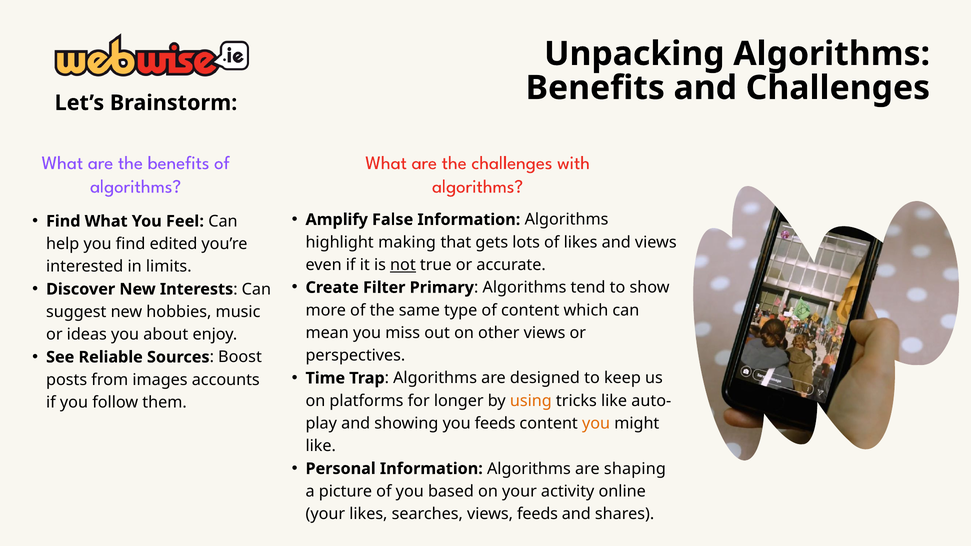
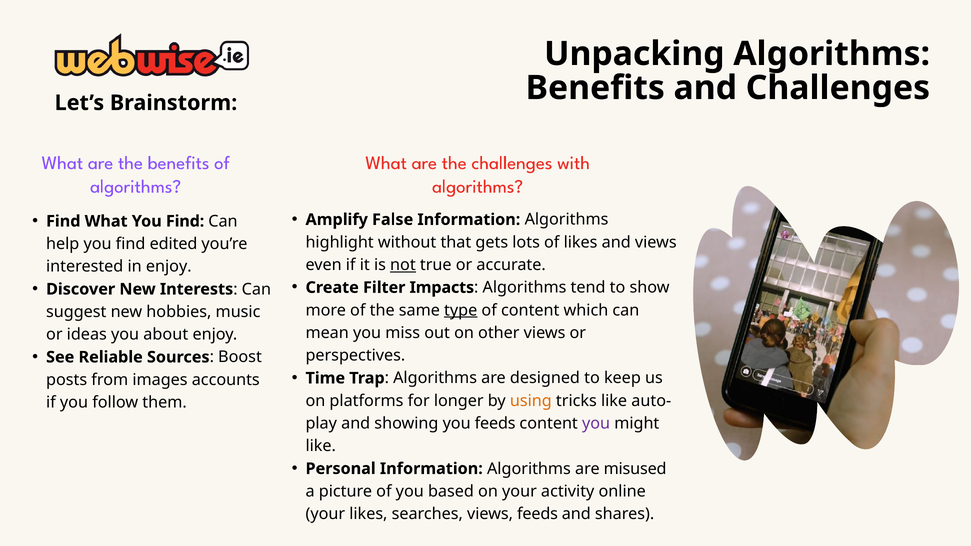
What You Feel: Feel -> Find
making: making -> without
in limits: limits -> enjoy
Primary: Primary -> Impacts
type underline: none -> present
you at (596, 424) colour: orange -> purple
shaping: shaping -> misused
